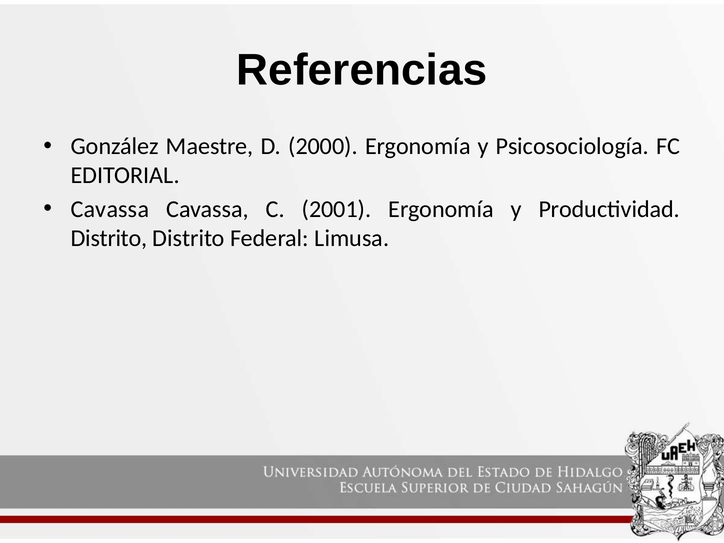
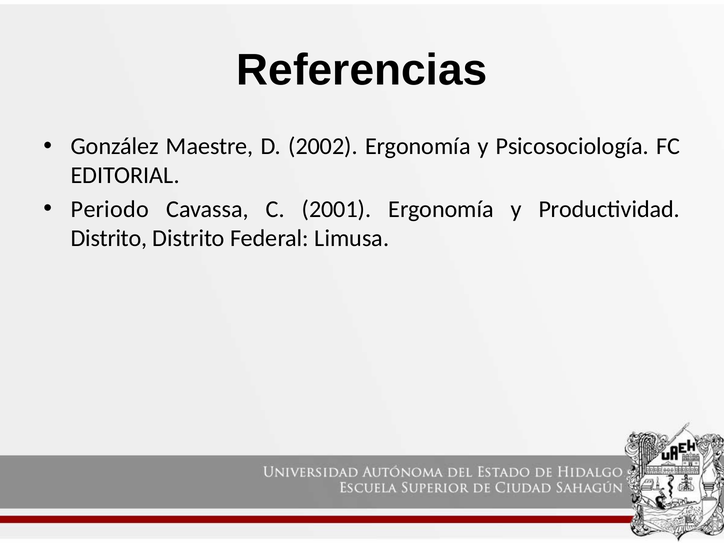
2000: 2000 -> 2002
Cavassa at (110, 209): Cavassa -> Periodo
